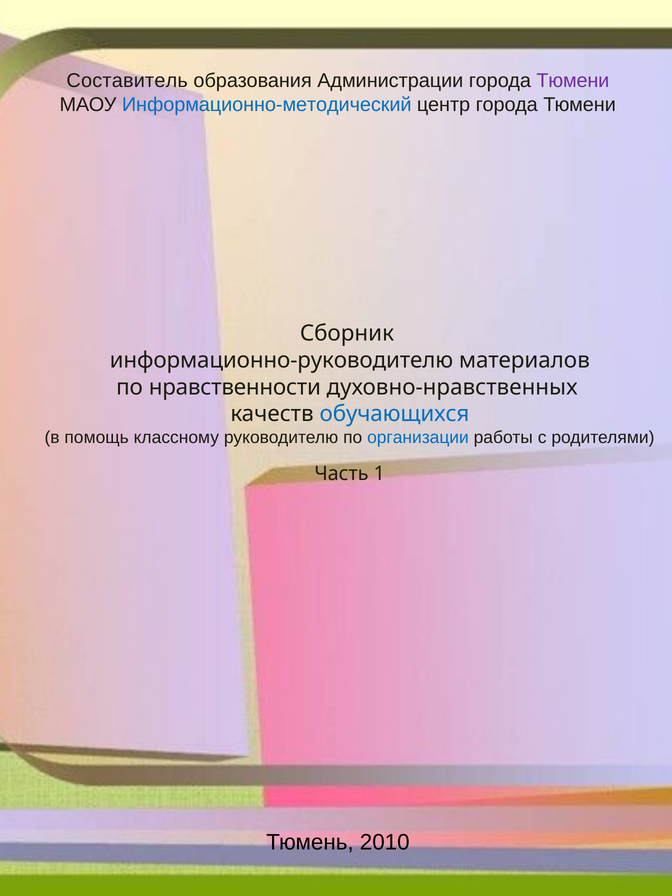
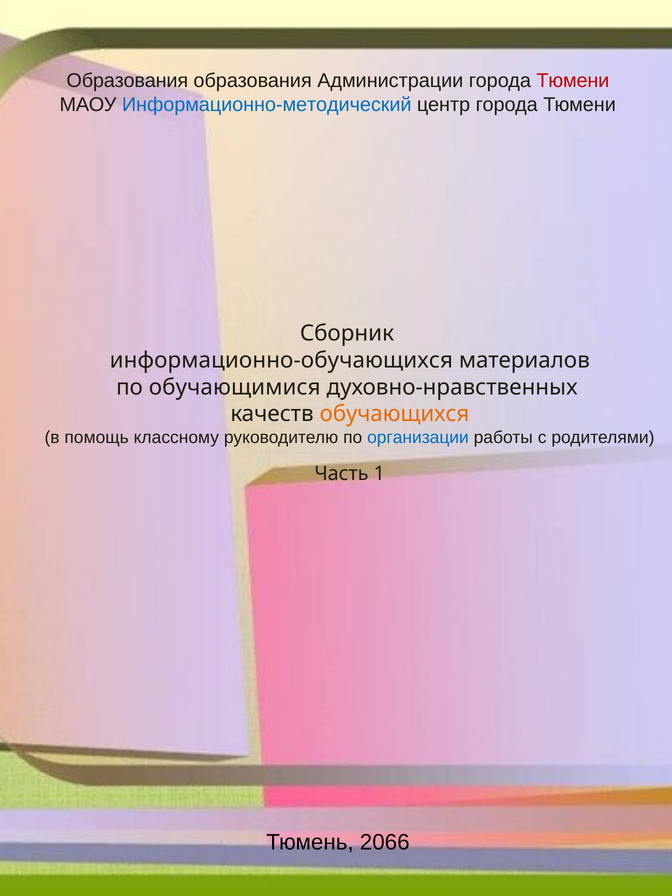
Составитель at (127, 81): Составитель -> Образования
Тюмени at (573, 81) colour: purple -> red
информационно-руководителю: информационно-руководителю -> информационно-обучающихся
нравственности: нравственности -> обучающимися
обучающихся colour: blue -> orange
2010: 2010 -> 2066
